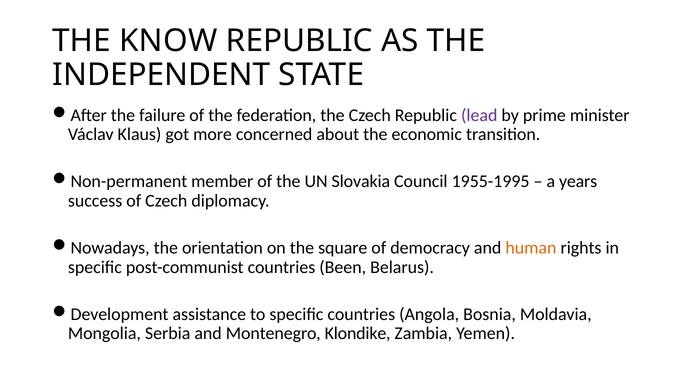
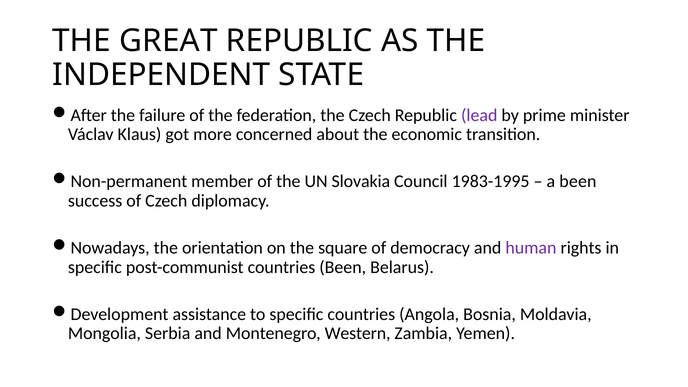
KNOW: KNOW -> GREAT
1955-1995: 1955-1995 -> 1983-1995
a years: years -> been
human colour: orange -> purple
Klondike: Klondike -> Western
